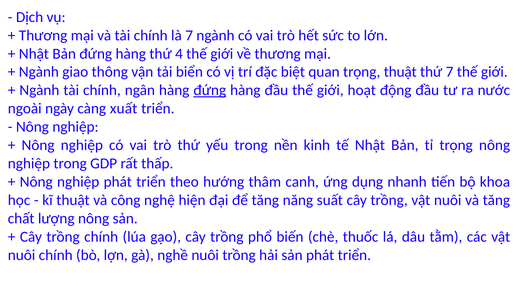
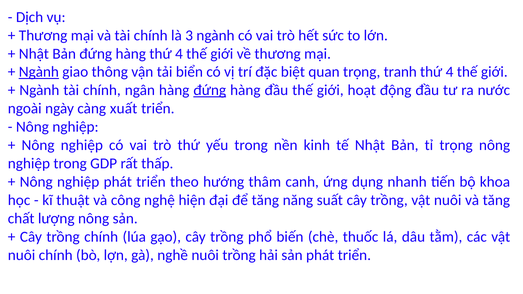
là 7: 7 -> 3
Ngành at (39, 72) underline: none -> present
trọng thuật: thuật -> tranh
7 at (450, 72): 7 -> 4
